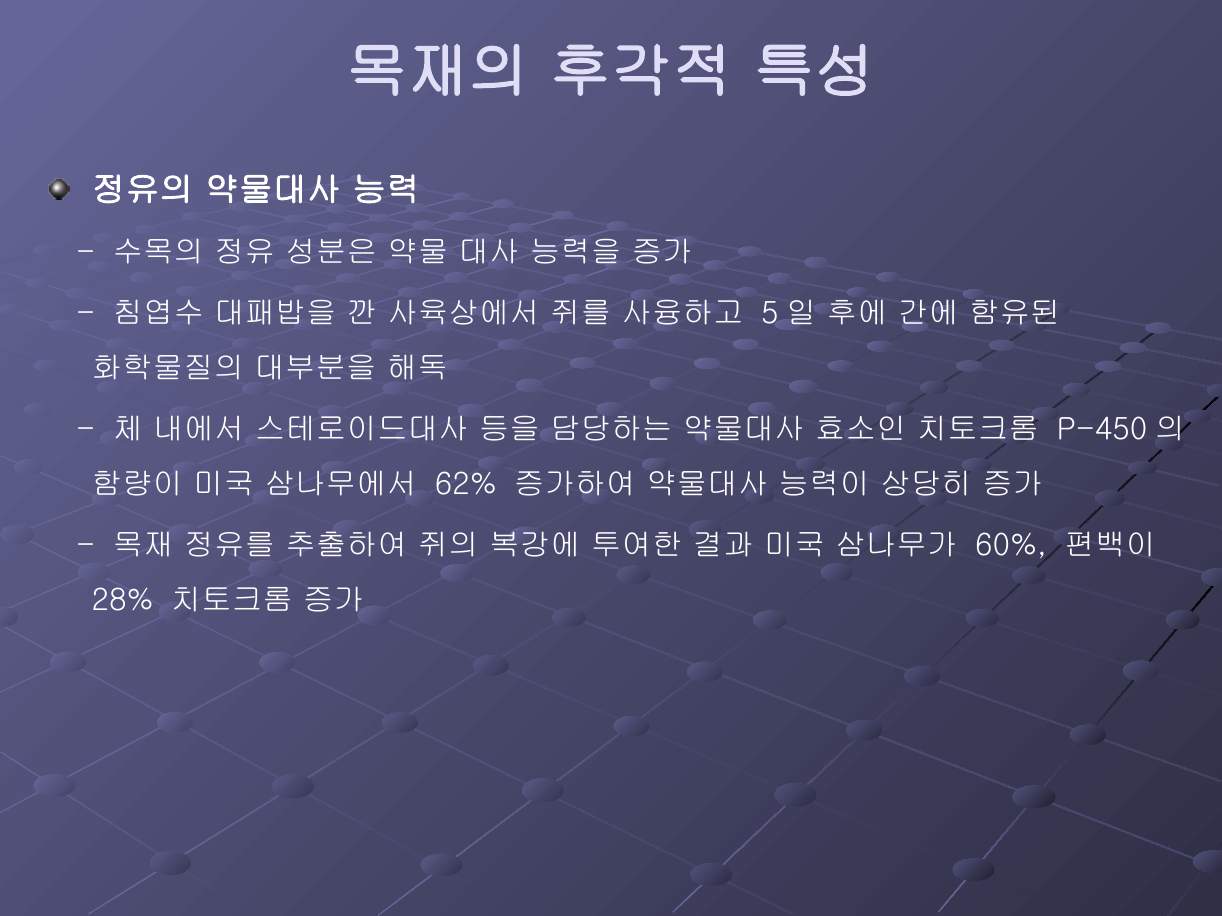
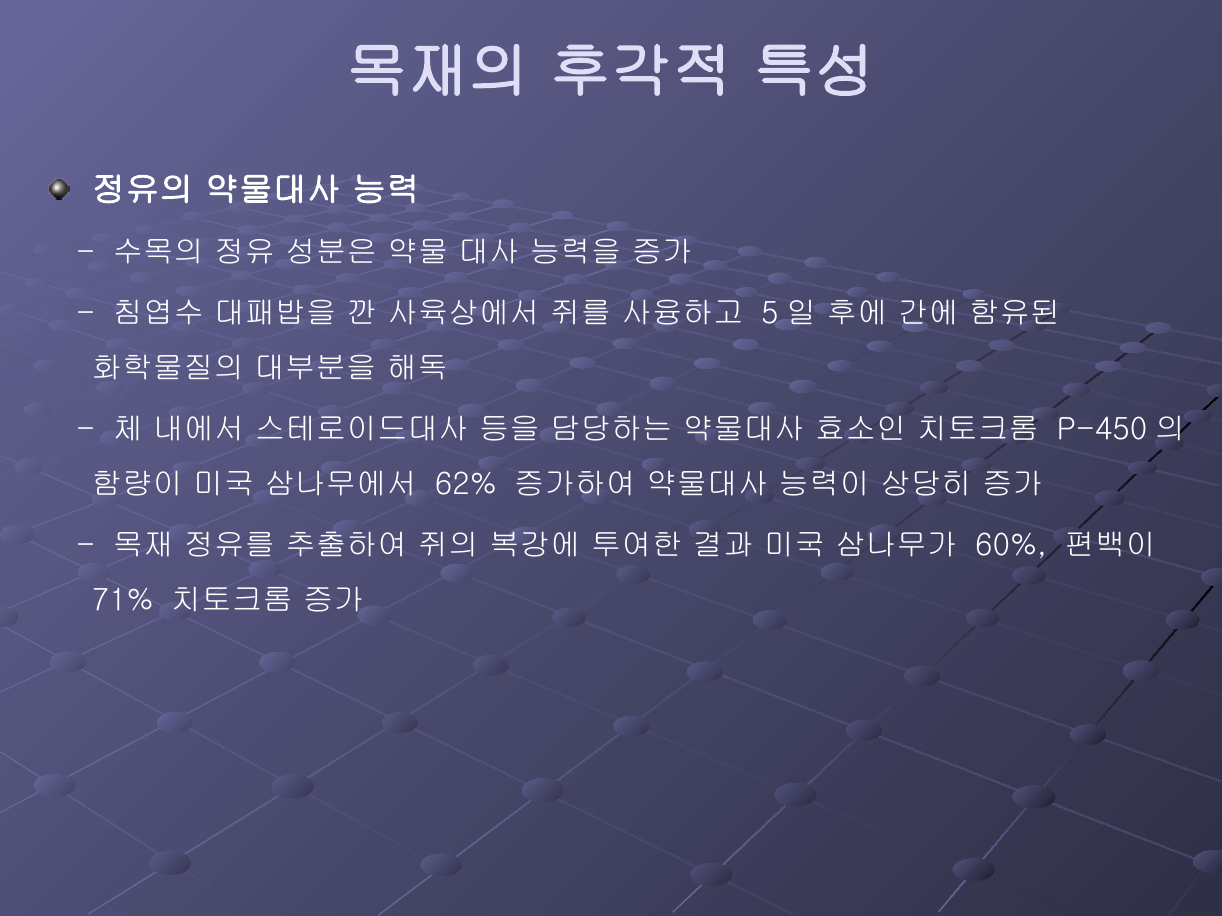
28%: 28% -> 71%
